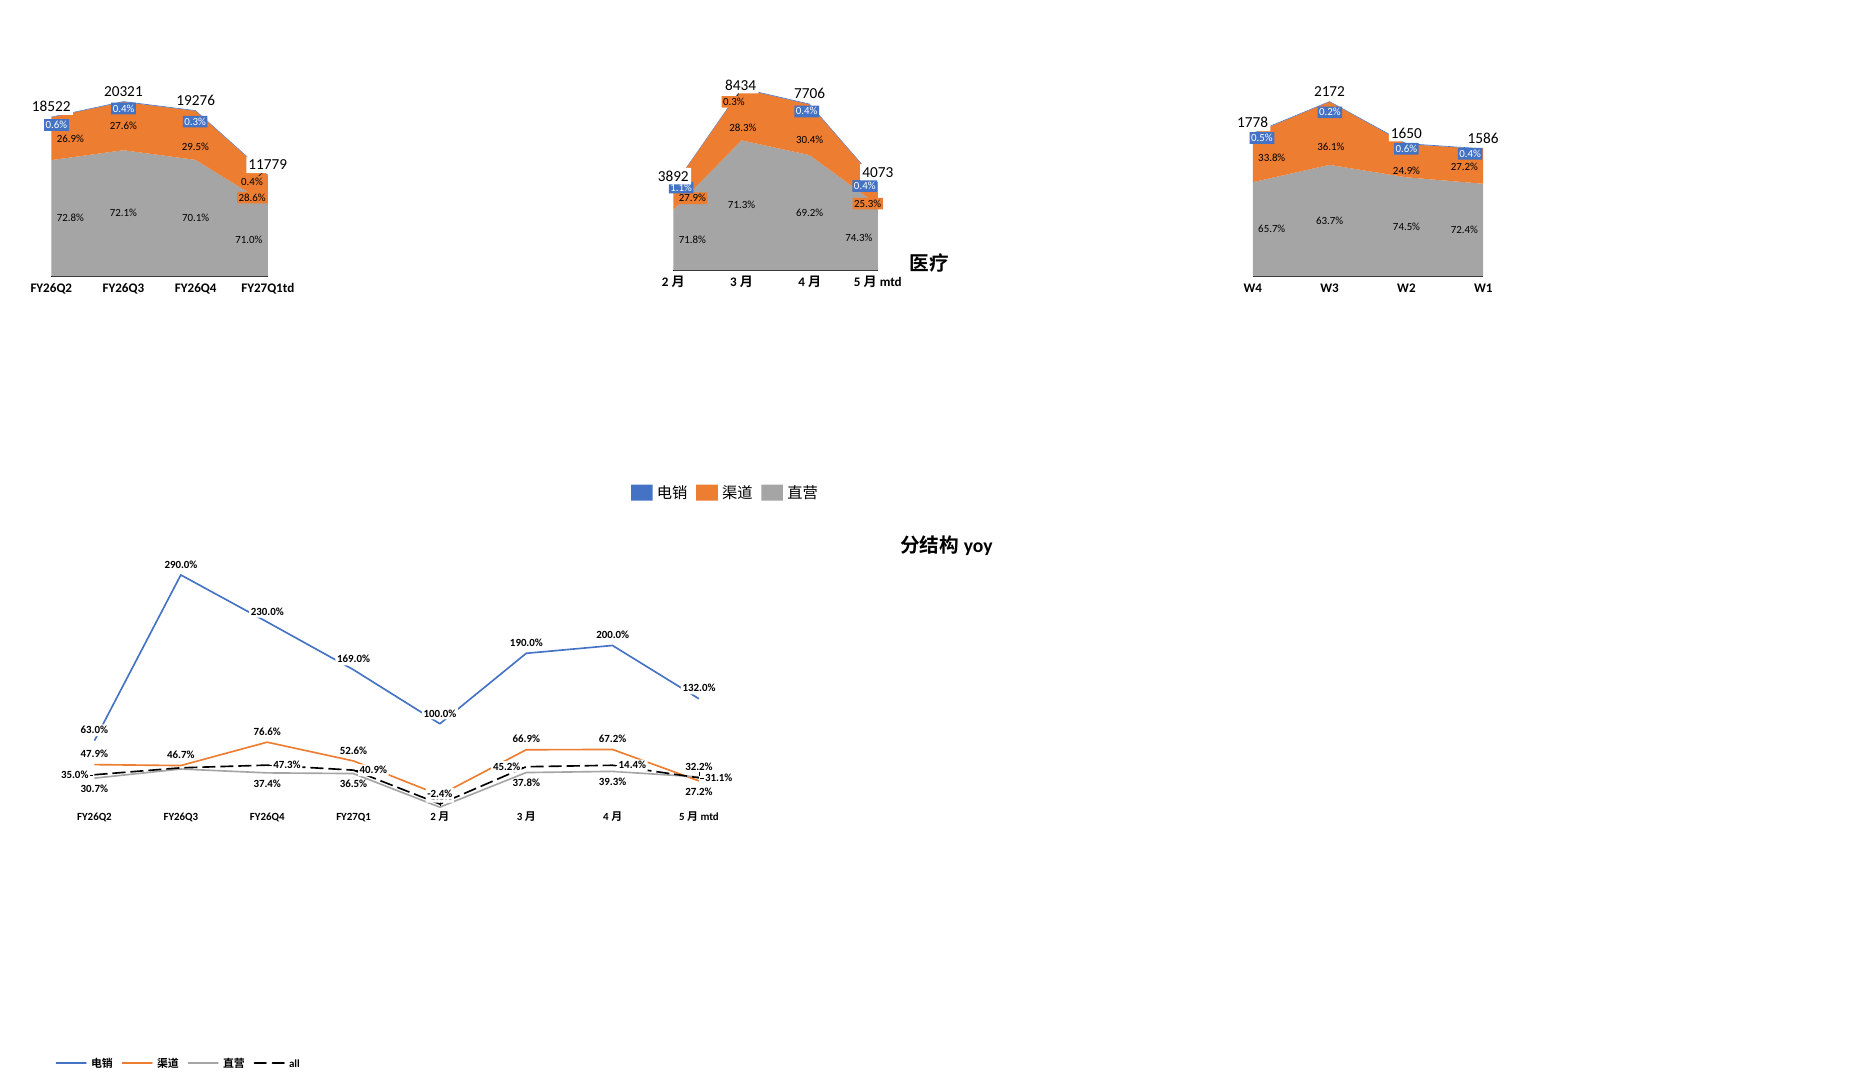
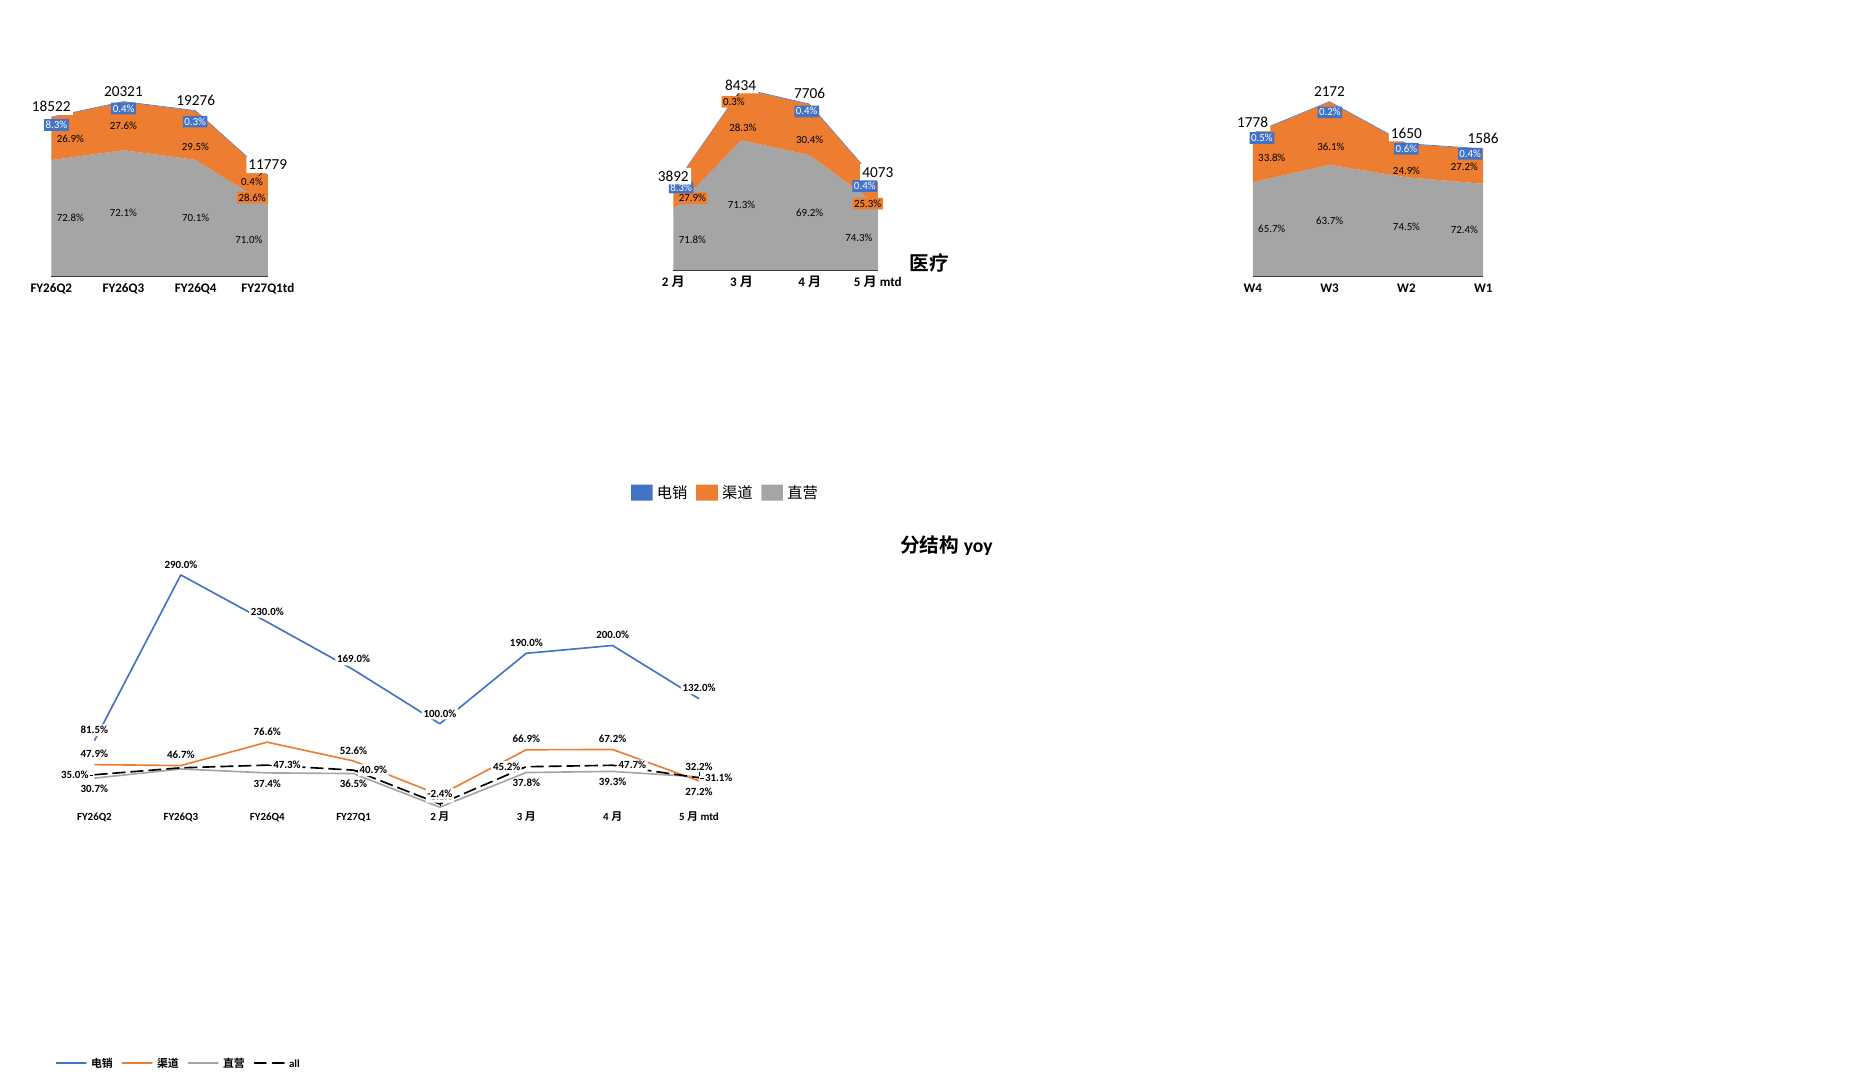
0.6% at (56, 125): 0.6% -> 8.3%
1.1% at (681, 188): 1.1% -> 8.3%
63.0%: 63.0% -> 81.5%
14.4%: 14.4% -> 47.7%
